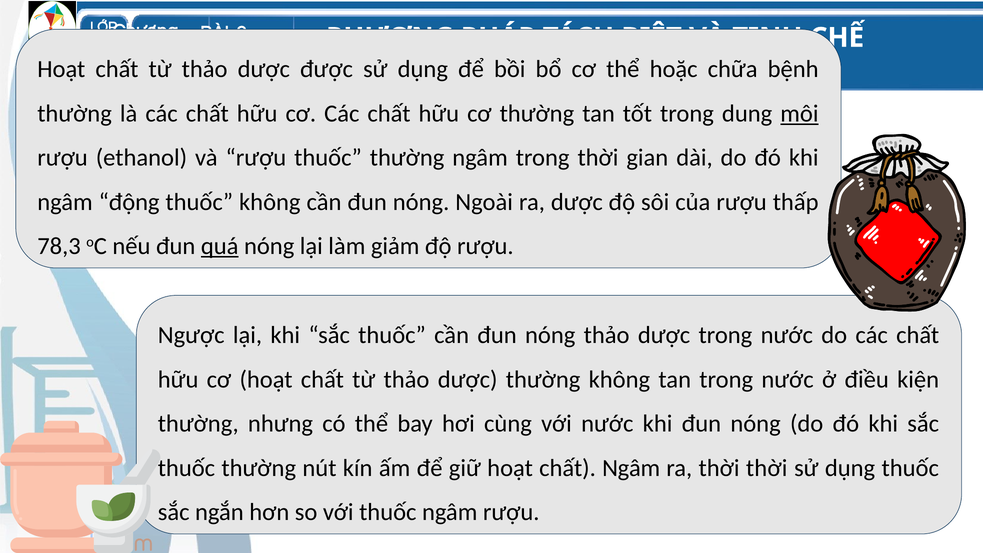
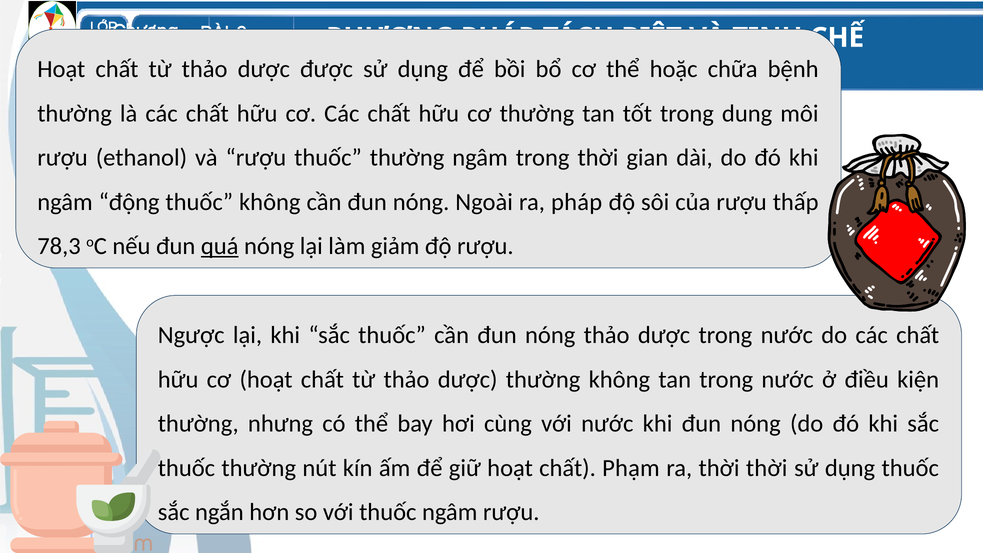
môi underline: present -> none
ra dược: dược -> pháp
chất Ngâm: Ngâm -> Phạm
